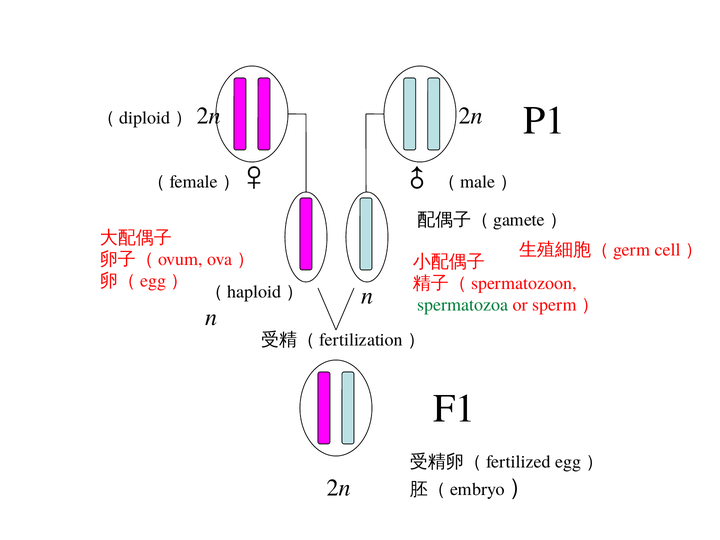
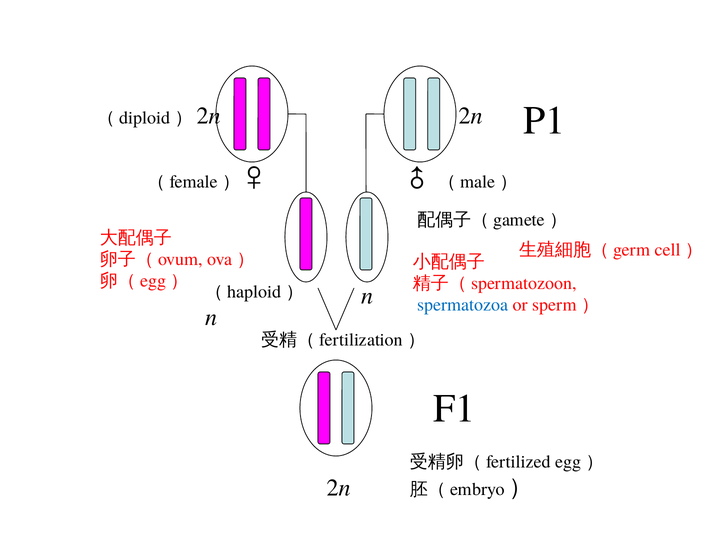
spermatozoa colour: green -> blue
